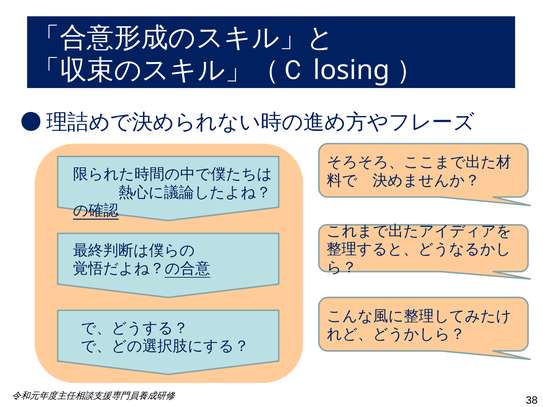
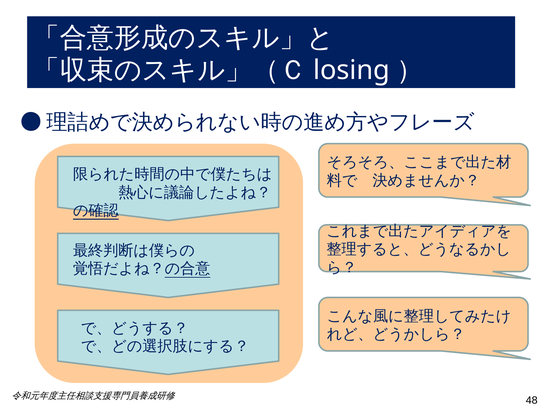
38: 38 -> 48
